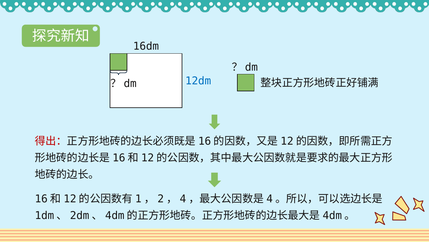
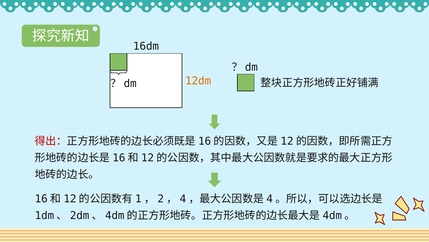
12dm colour: blue -> orange
